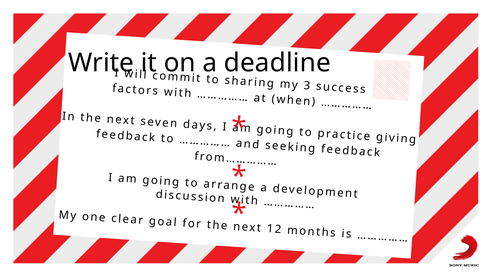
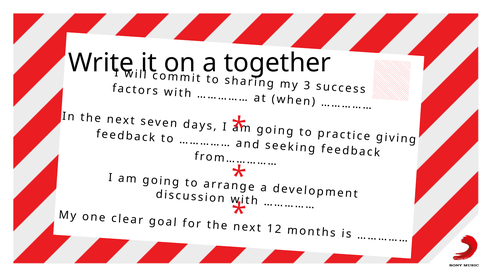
deadline: deadline -> together
